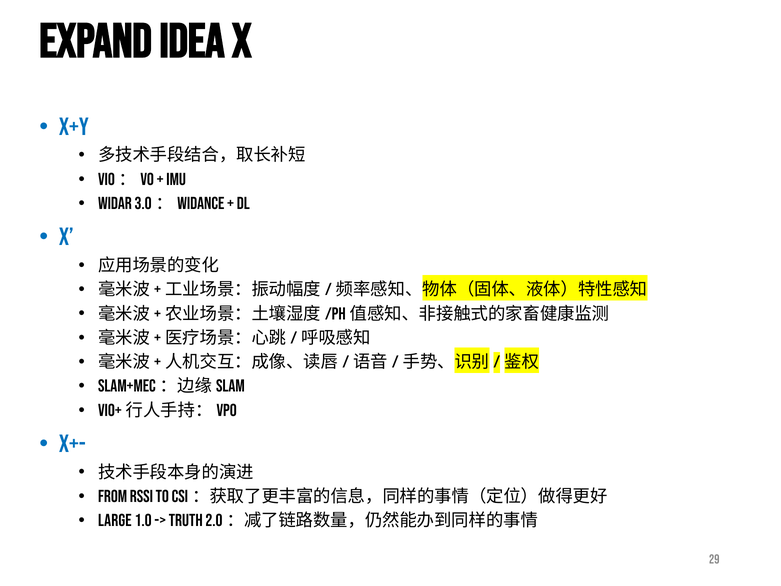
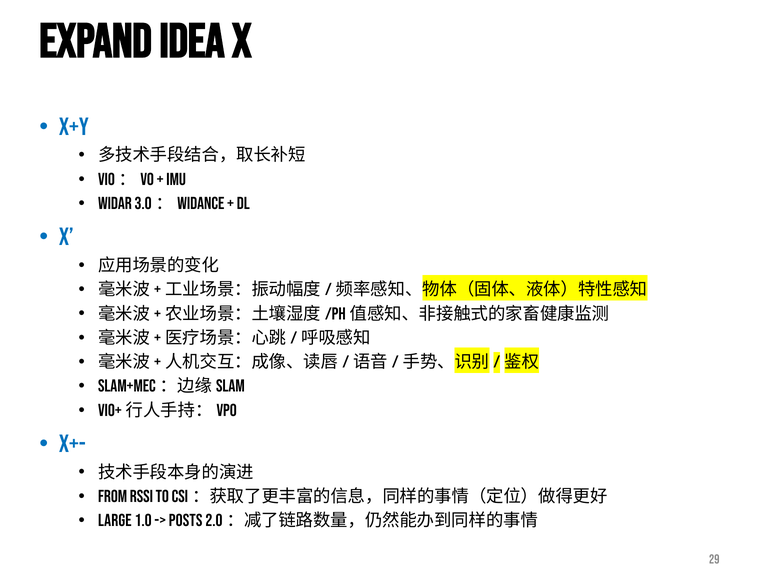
Truth: Truth -> Posts
